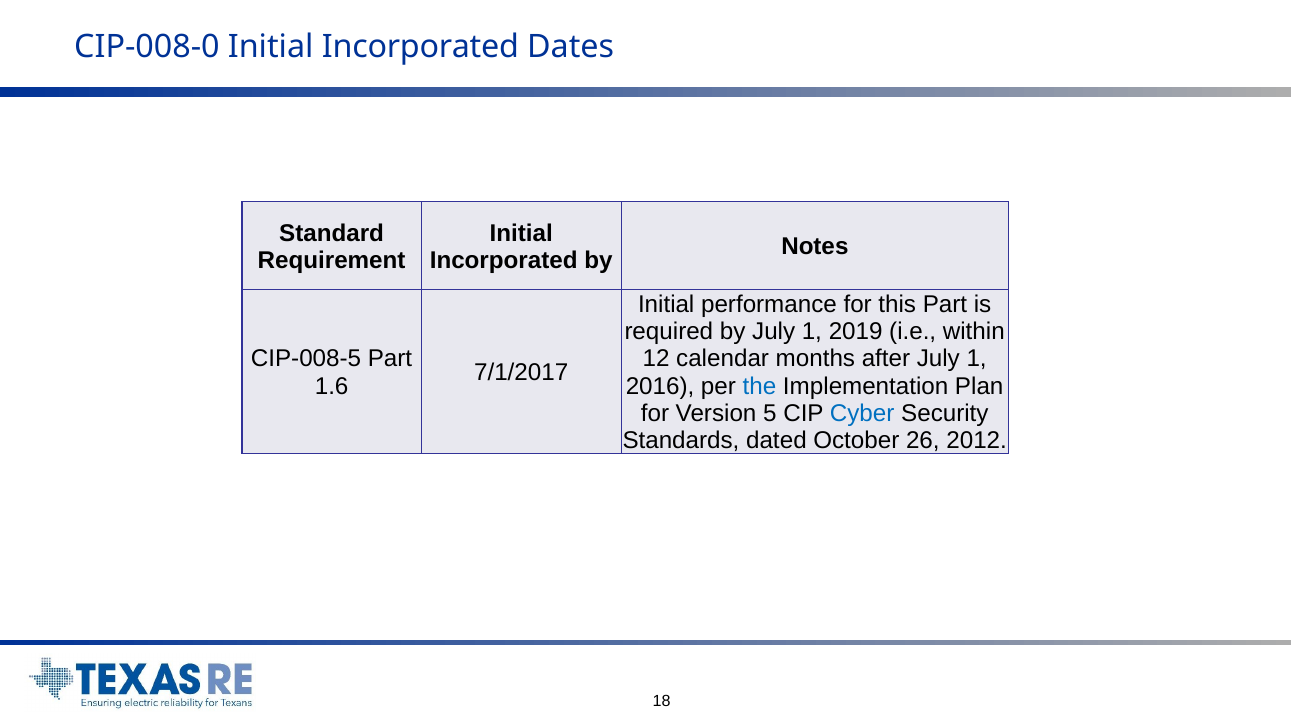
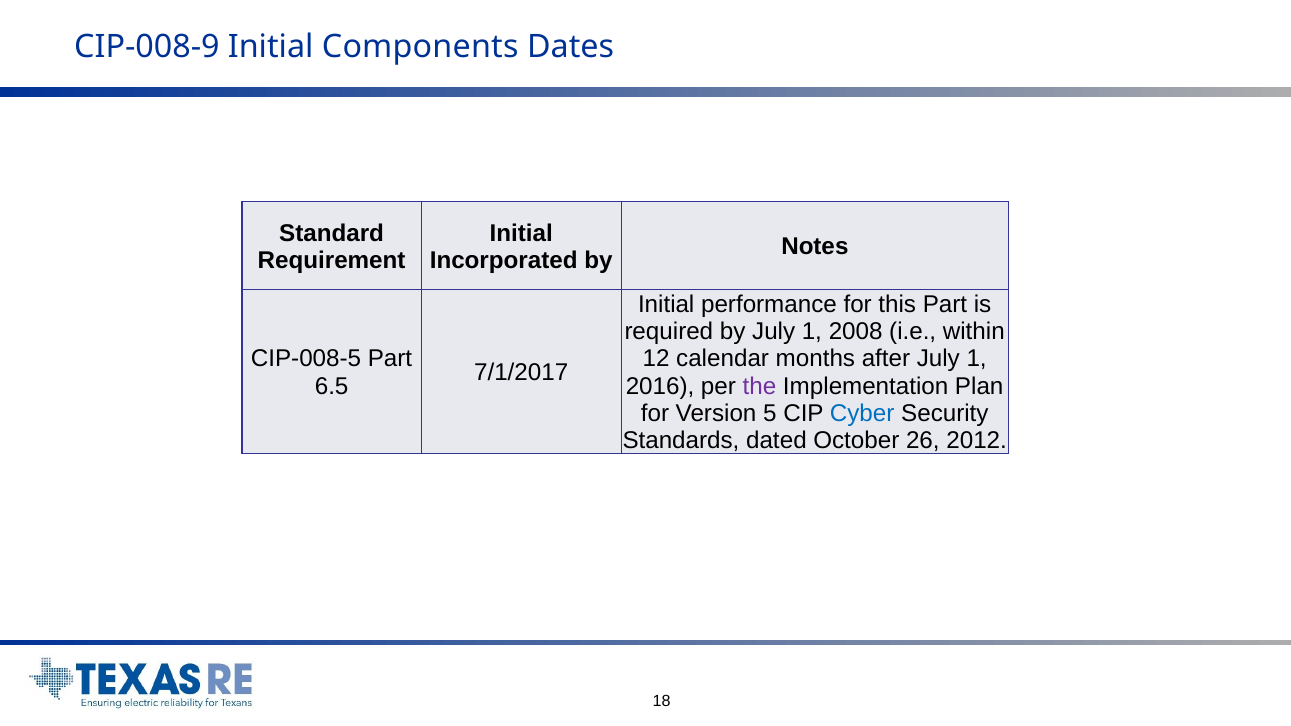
CIP-008-0: CIP-008-0 -> CIP-008-9
Incorporated at (420, 47): Incorporated -> Components
2019: 2019 -> 2008
1.6: 1.6 -> 6.5
the colour: blue -> purple
